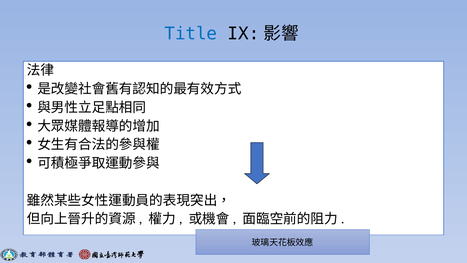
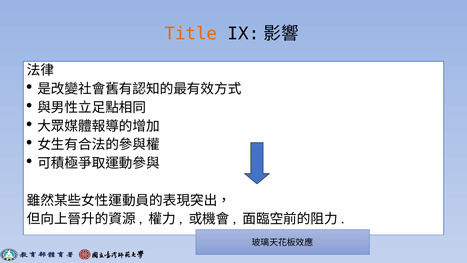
Title colour: blue -> orange
